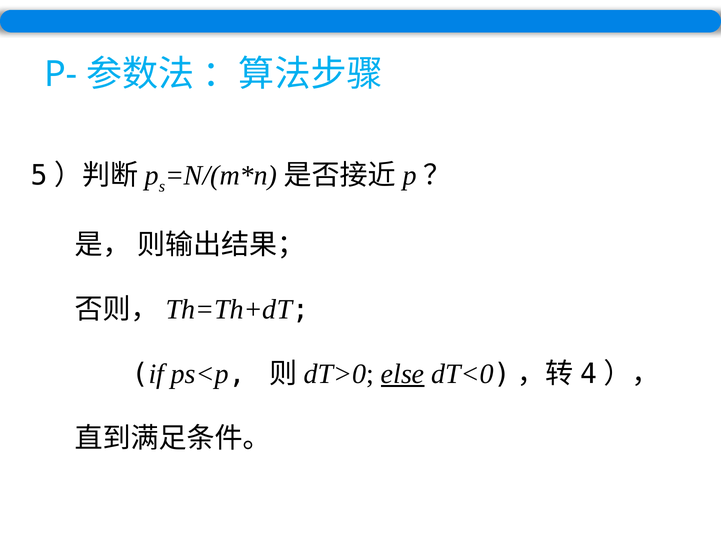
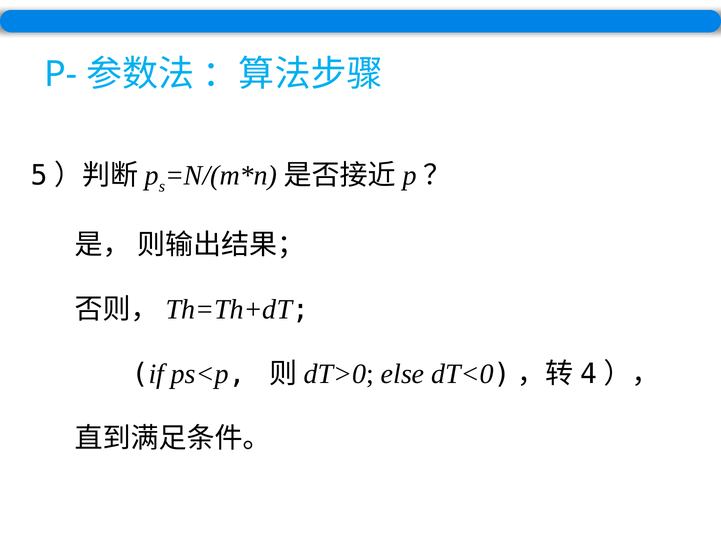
else underline: present -> none
